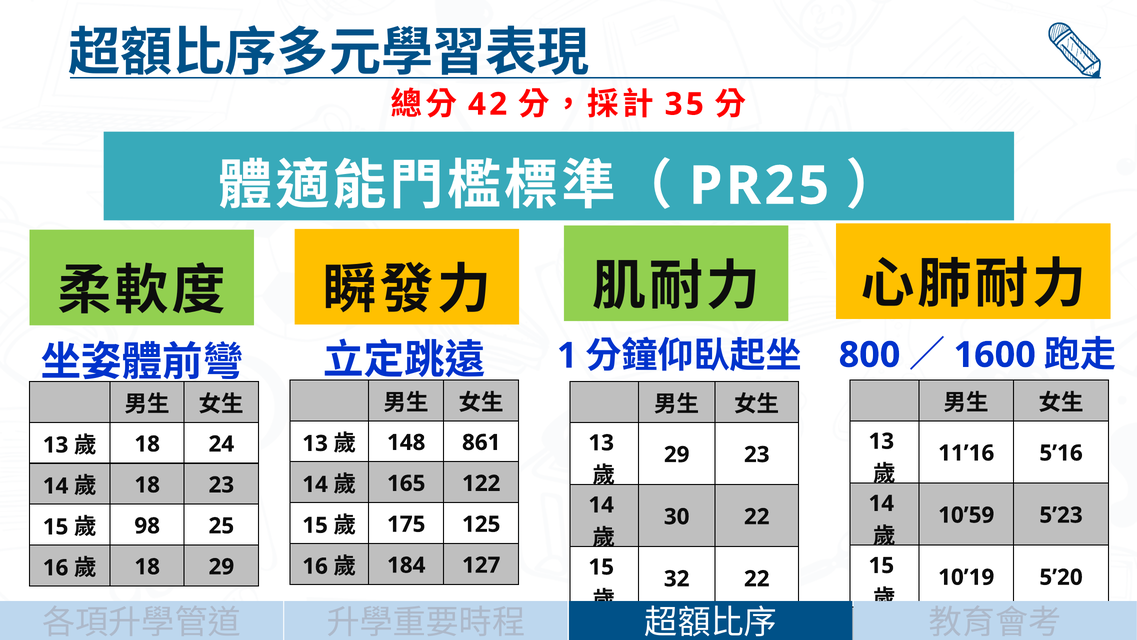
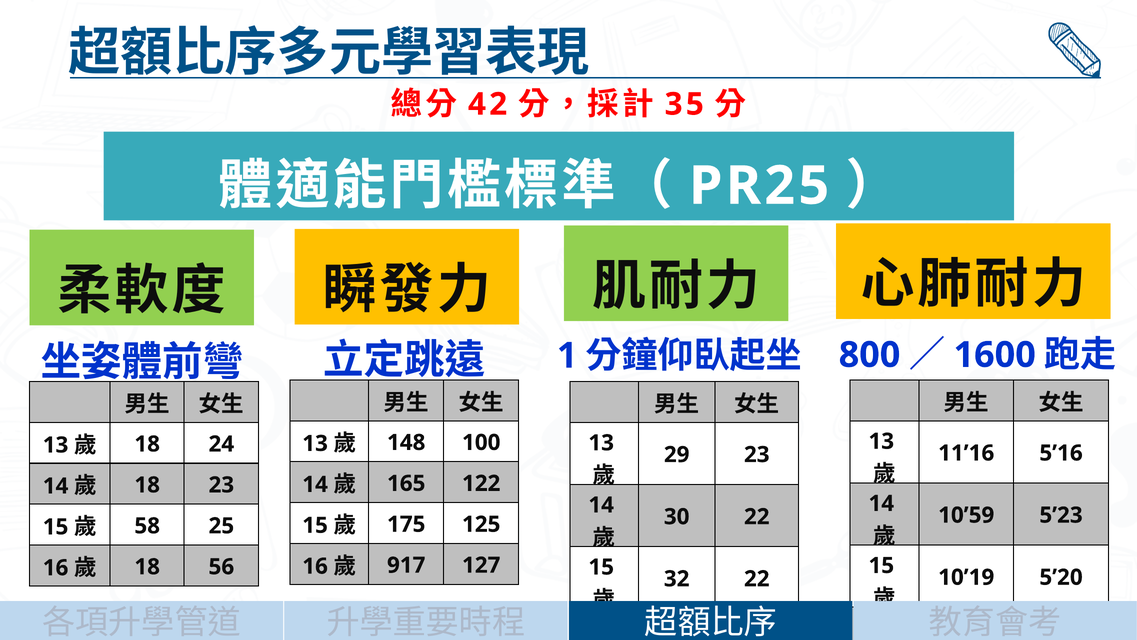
861: 861 -> 100
98: 98 -> 58
184: 184 -> 917
18 29: 29 -> 56
